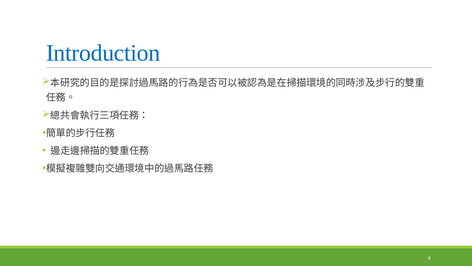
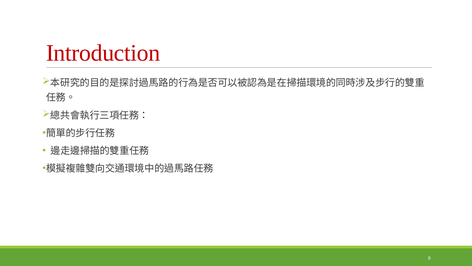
Introduction colour: blue -> red
